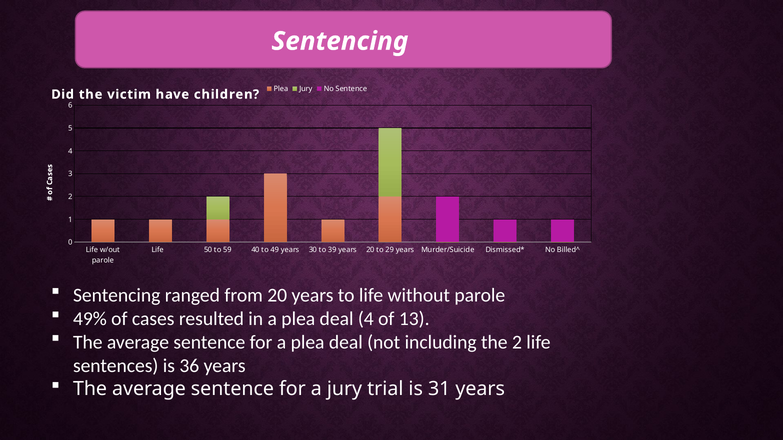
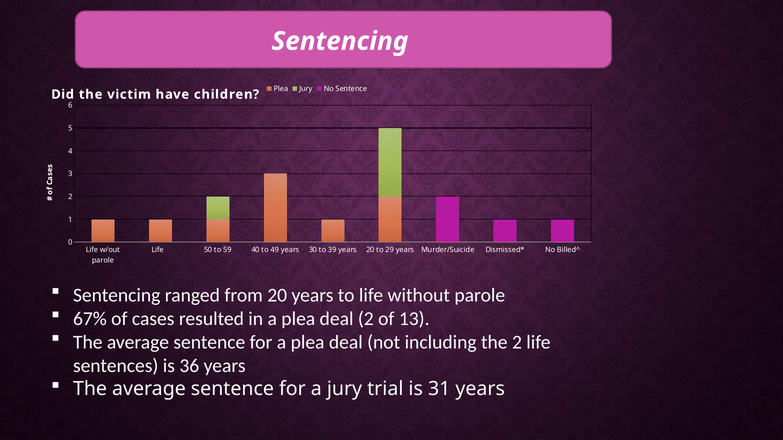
49%: 49% -> 67%
deal 4: 4 -> 2
